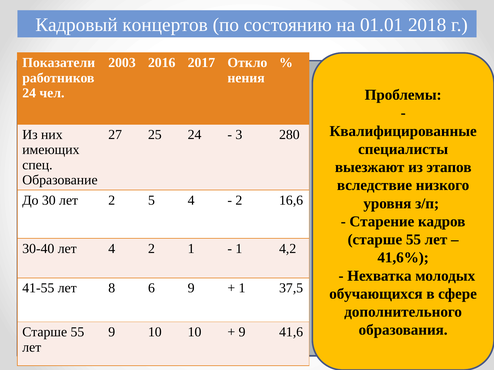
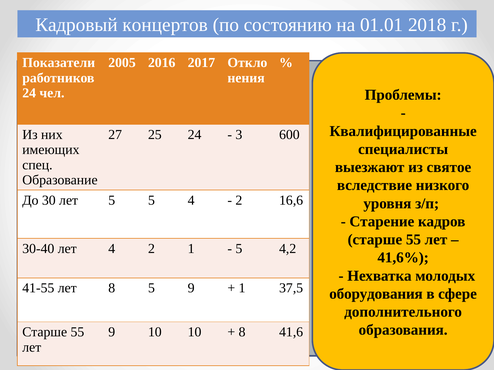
2003: 2003 -> 2005
280: 280 -> 600
этапов: этапов -> святое
лет 2: 2 -> 5
1 at (239, 249): 1 -> 5
8 6: 6 -> 5
обучающихся: обучающихся -> оборудования
9 at (242, 332): 9 -> 8
